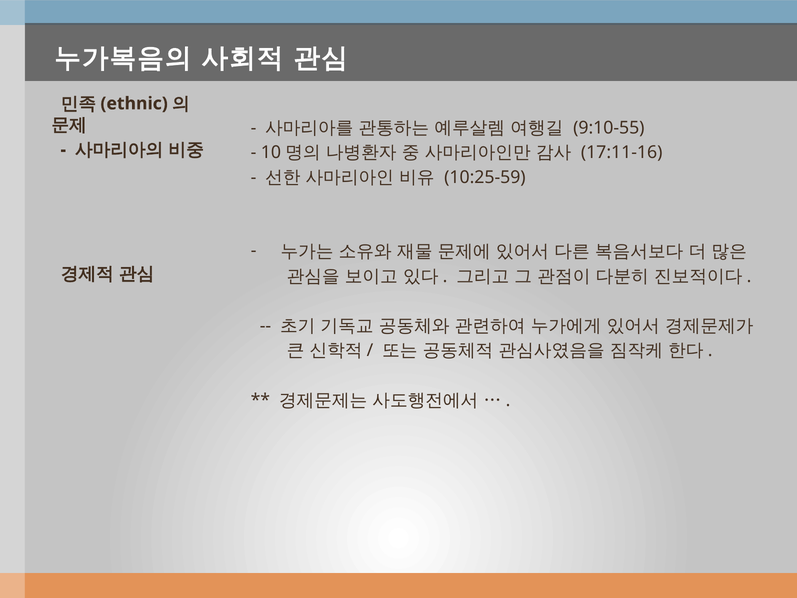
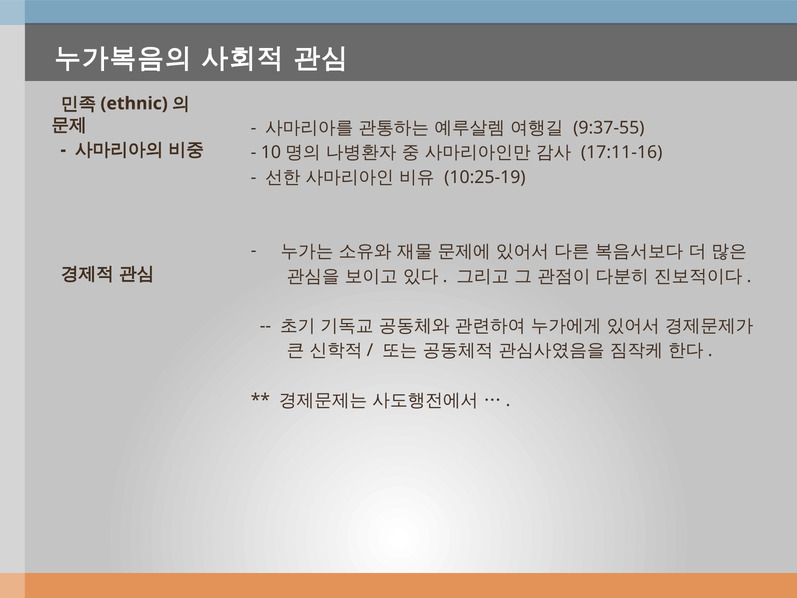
9:10-55: 9:10-55 -> 9:37-55
10:25-59: 10:25-59 -> 10:25-19
